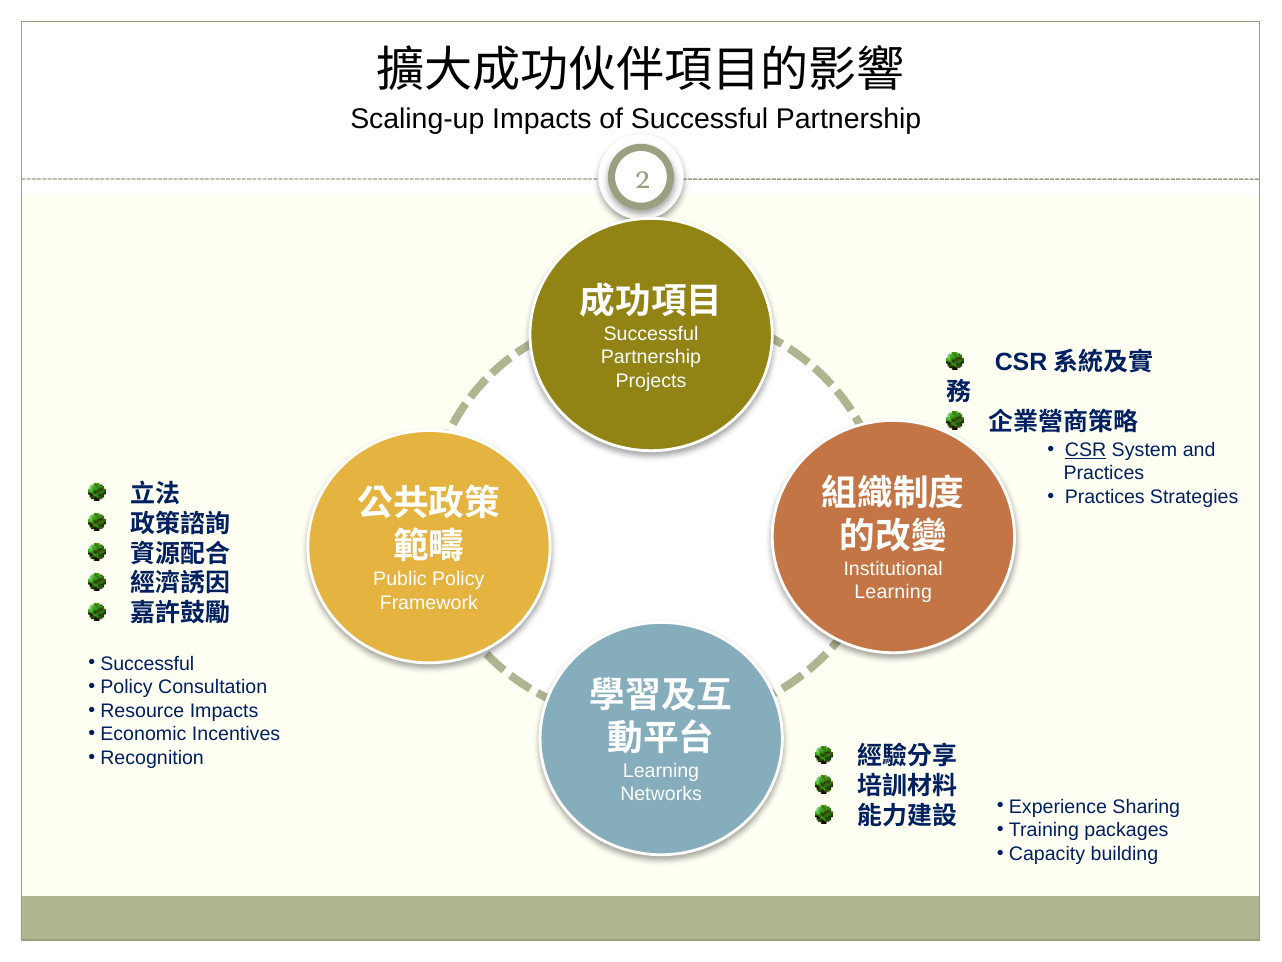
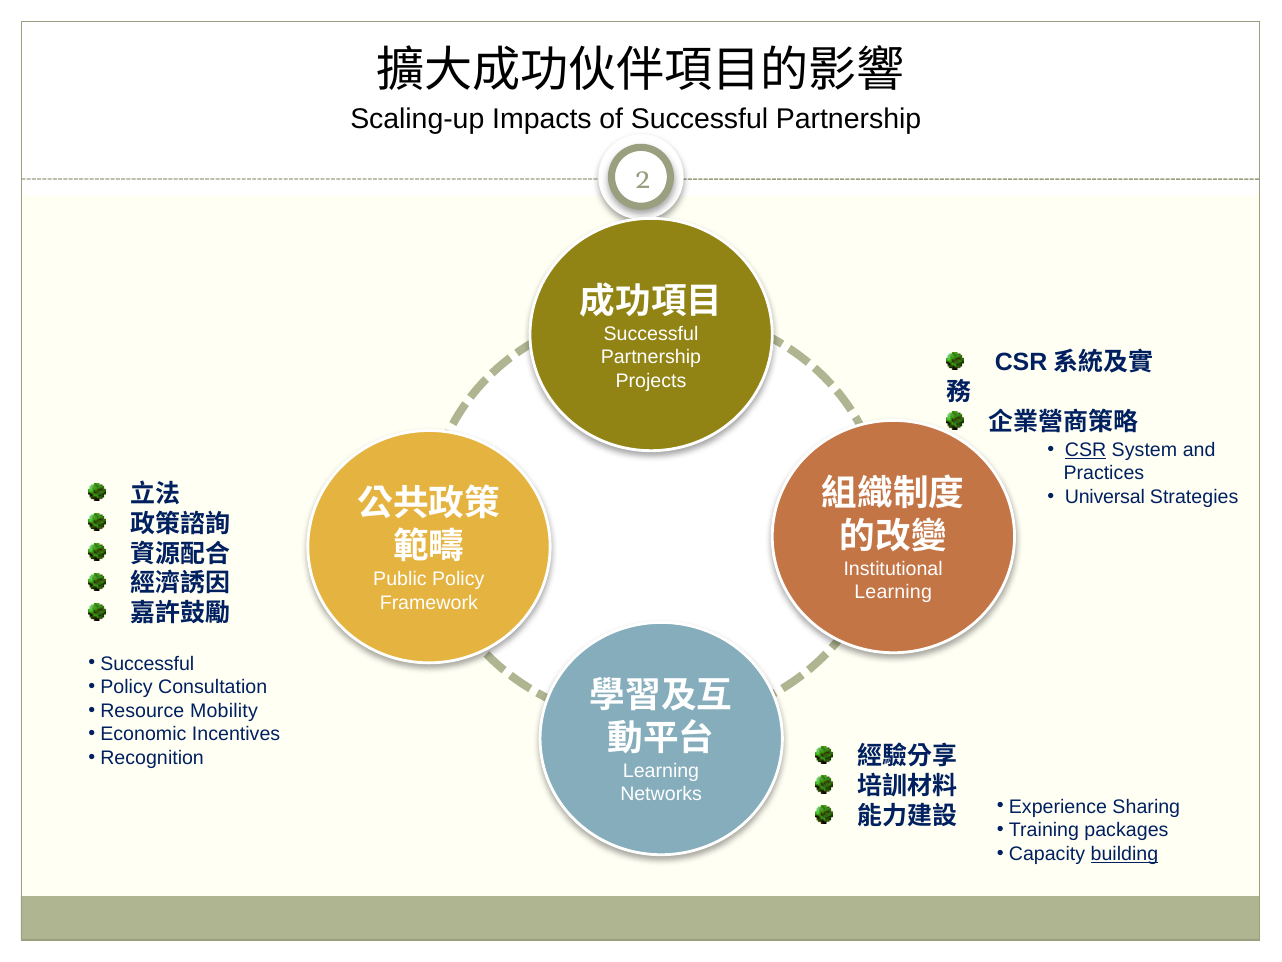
Practices at (1105, 497): Practices -> Universal
Resource Impacts: Impacts -> Mobility
building underline: none -> present
